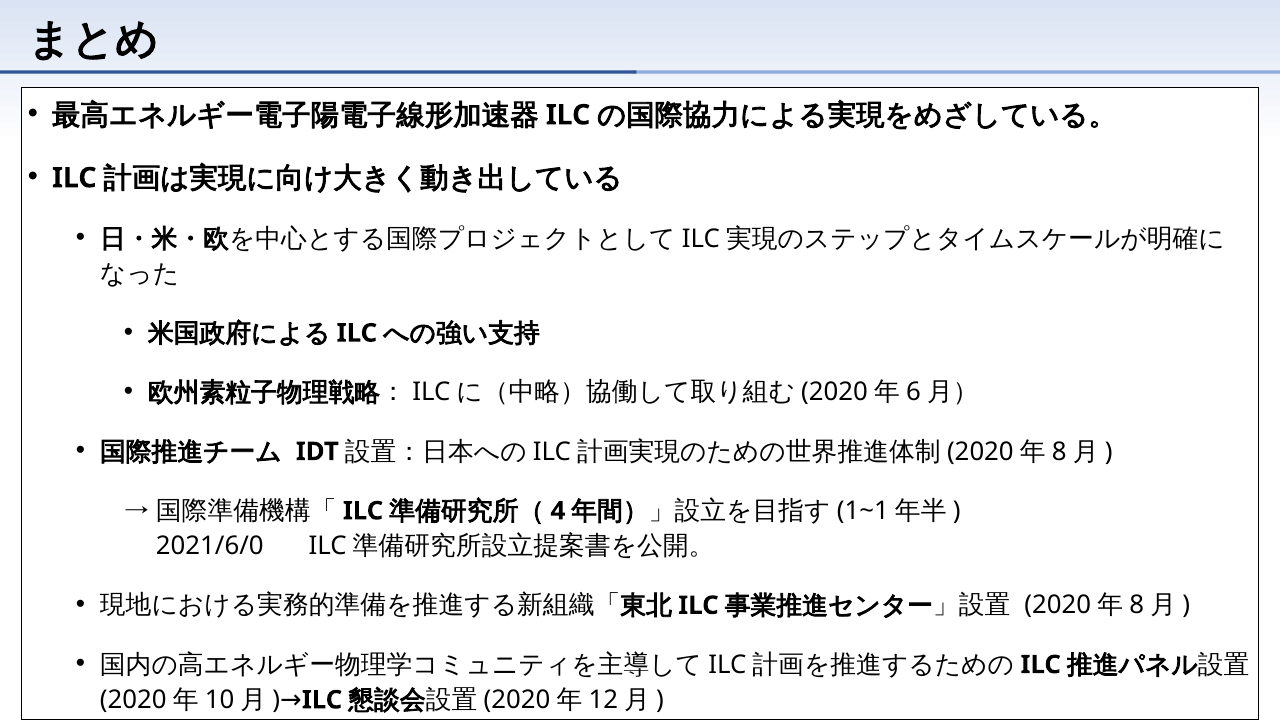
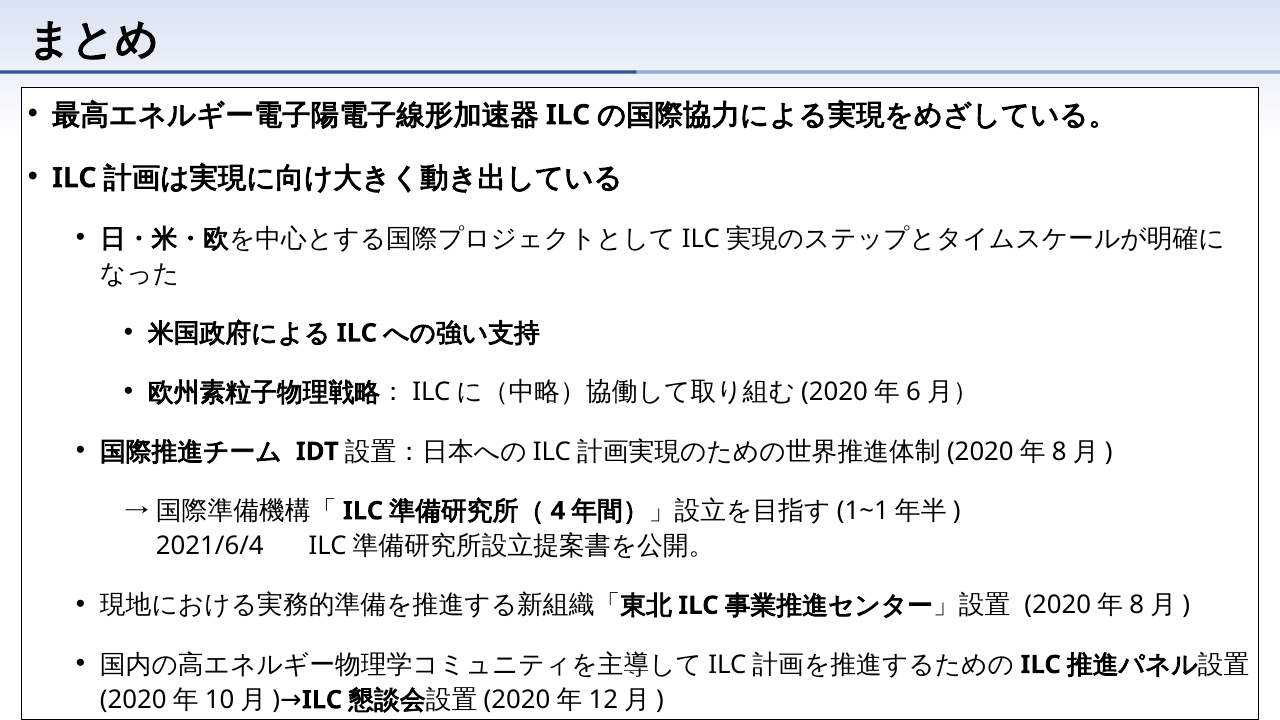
2021/6/0: 2021/6/0 -> 2021/6/4
